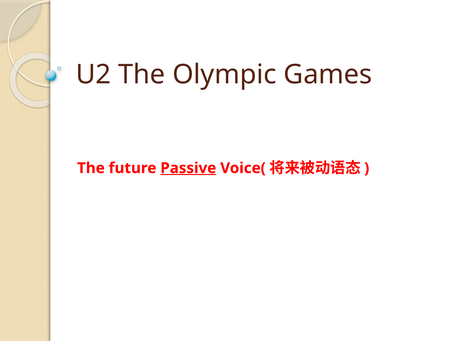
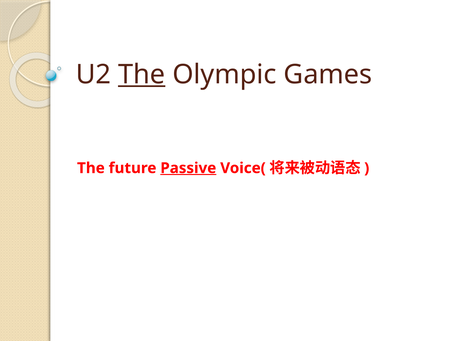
The at (142, 75) underline: none -> present
